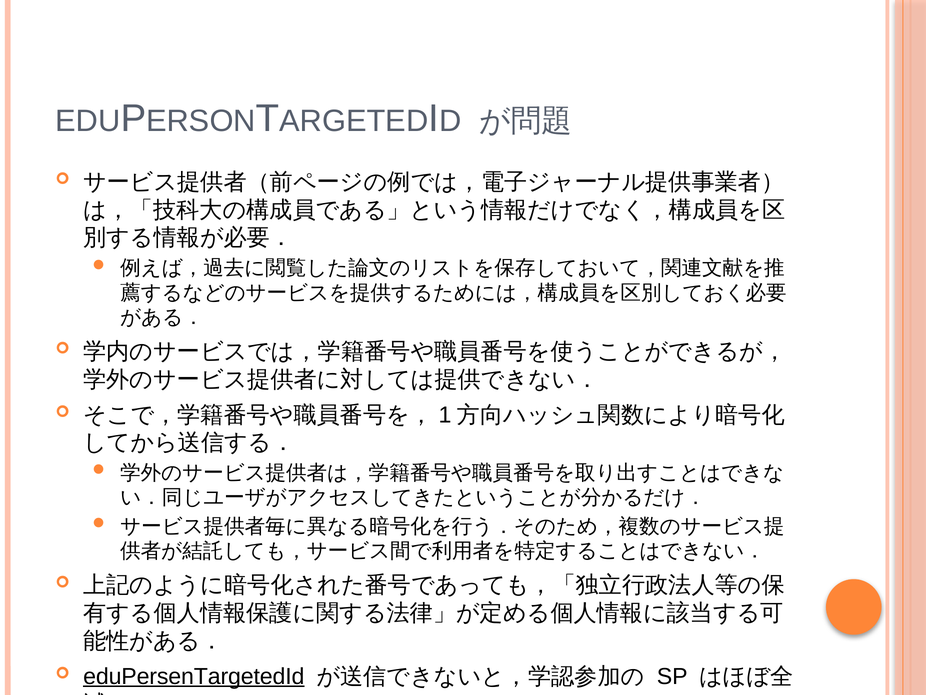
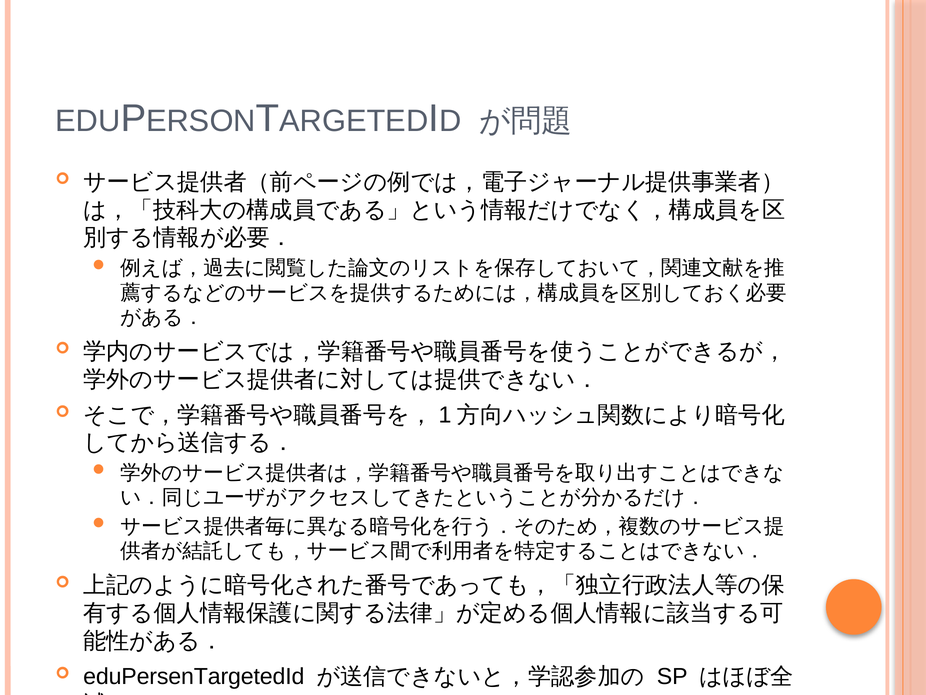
eduPersenTargetedId underline: present -> none
